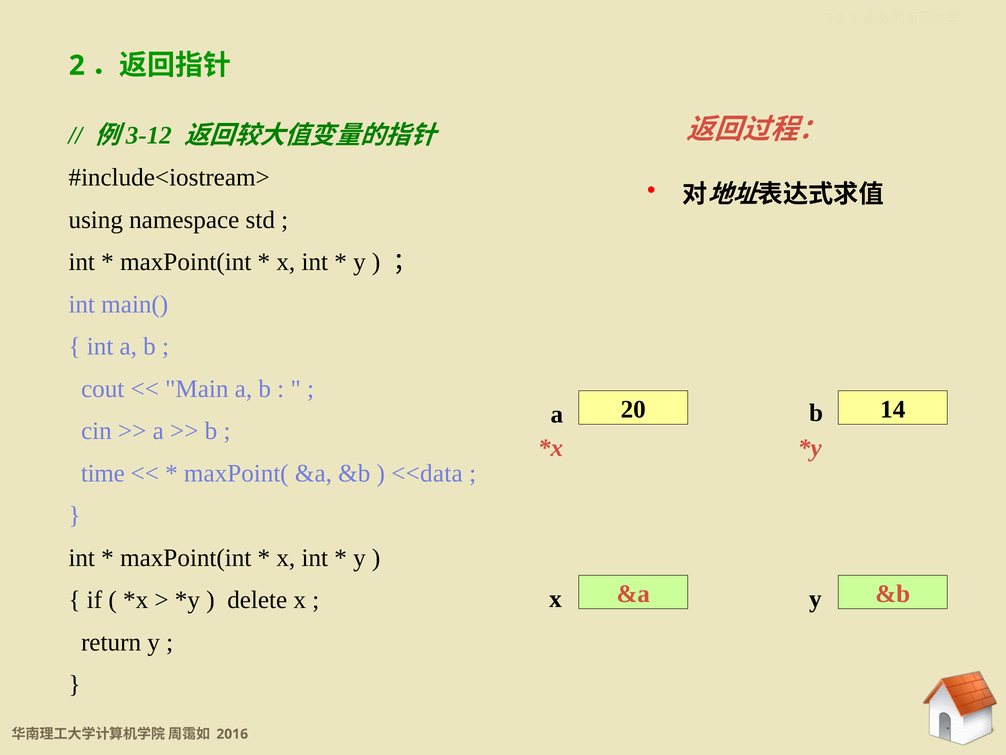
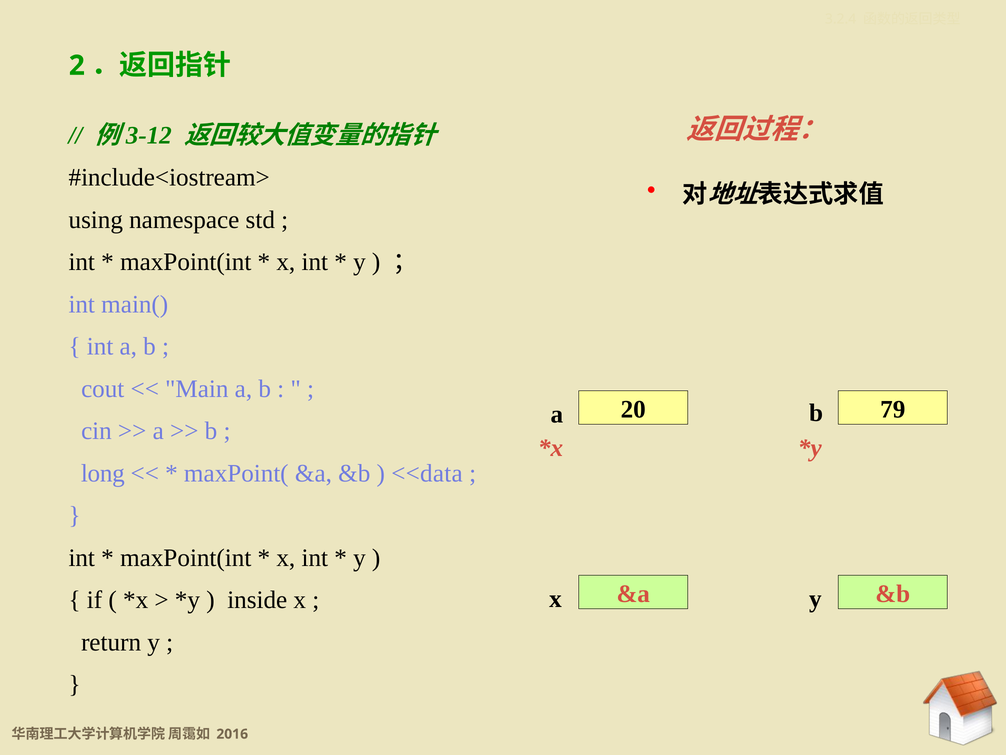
14: 14 -> 79
time: time -> long
delete: delete -> inside
